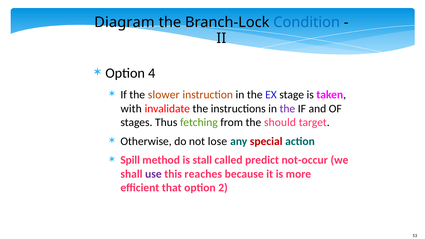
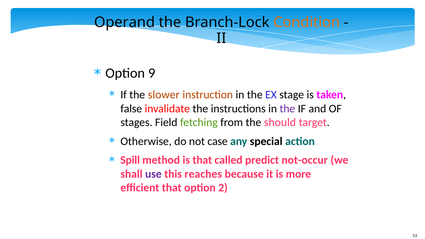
Diagram: Diagram -> Operand
Condition colour: blue -> orange
4: 4 -> 9
with: with -> false
Thus: Thus -> Field
lose: lose -> case
special colour: red -> black
is stall: stall -> that
